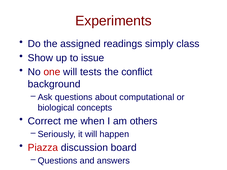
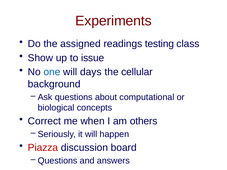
simply: simply -> testing
one colour: red -> blue
tests: tests -> days
conflict: conflict -> cellular
